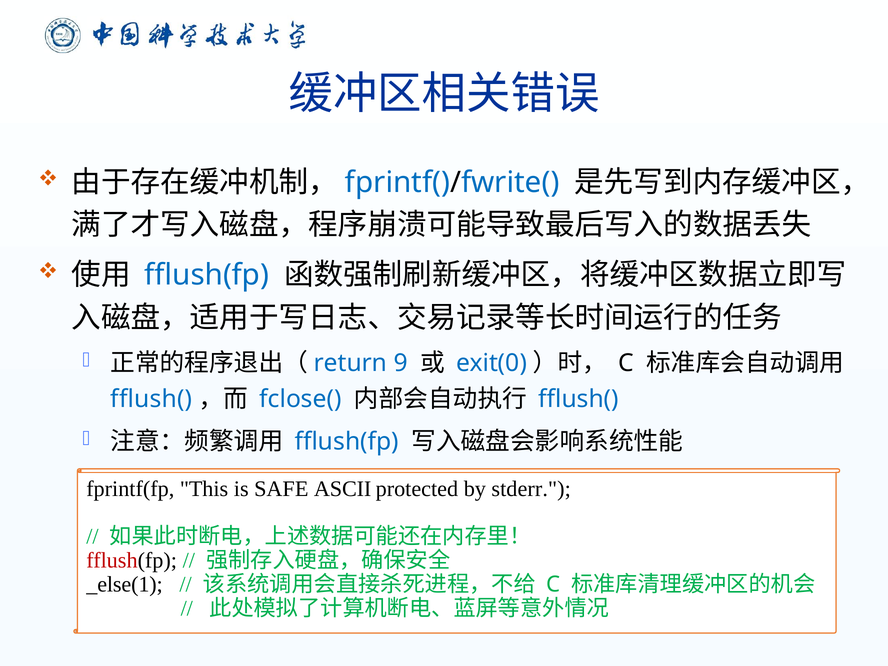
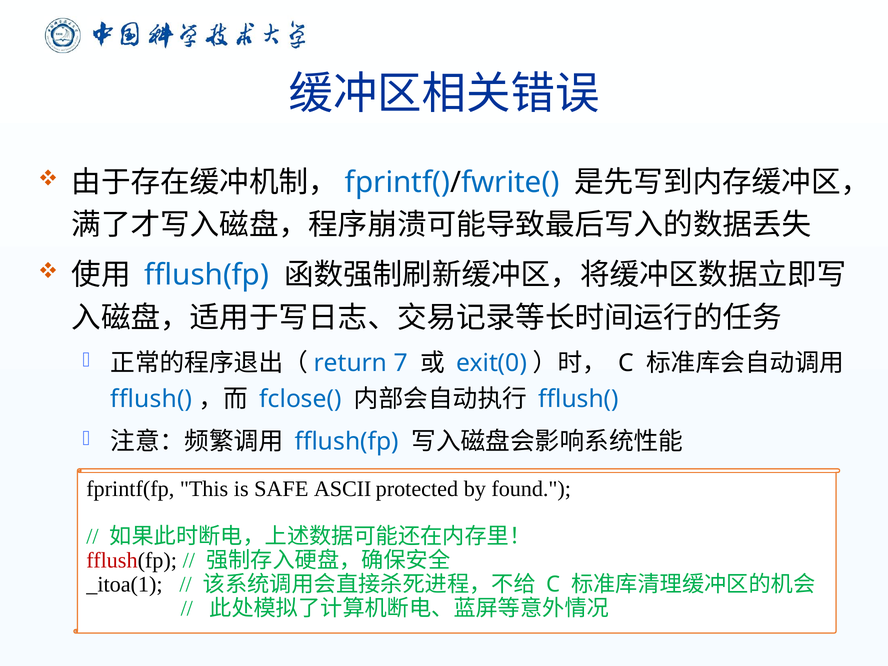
9: 9 -> 7
stderr: stderr -> found
_else(1: _else(1 -> _itoa(1
